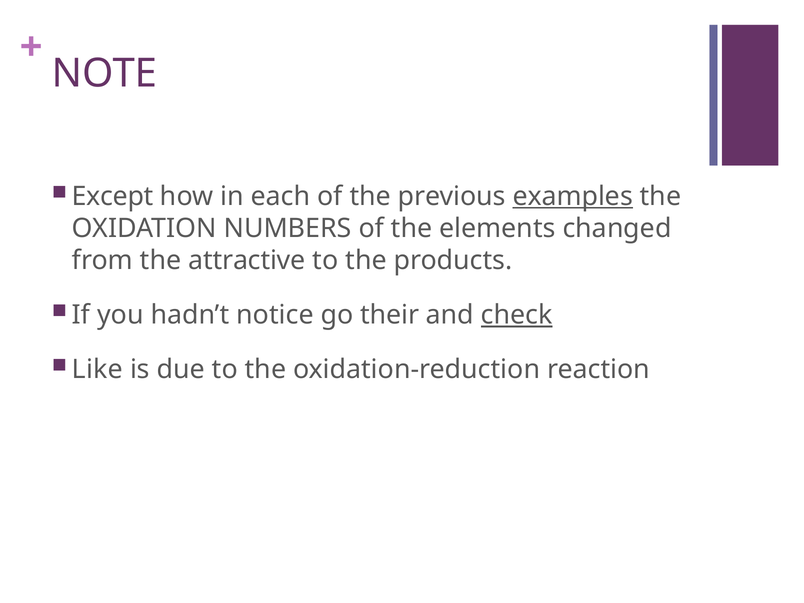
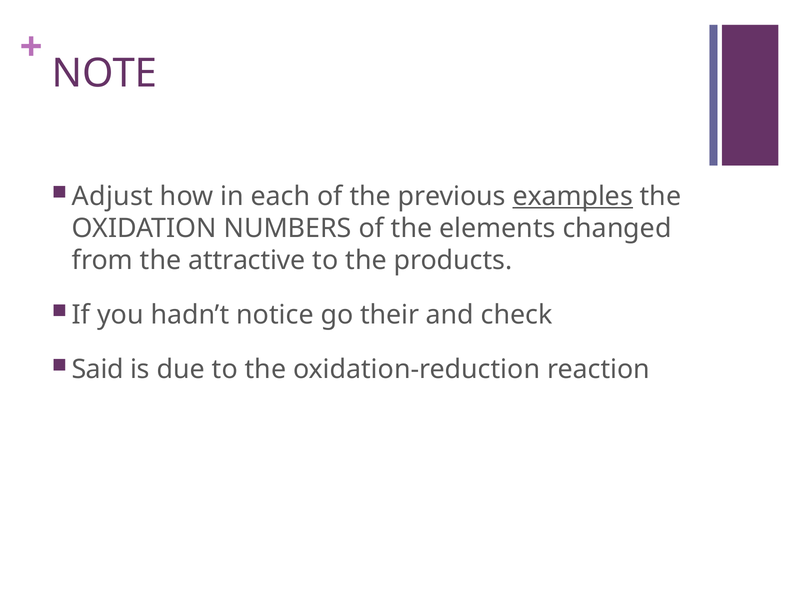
Except: Except -> Adjust
check underline: present -> none
Like: Like -> Said
